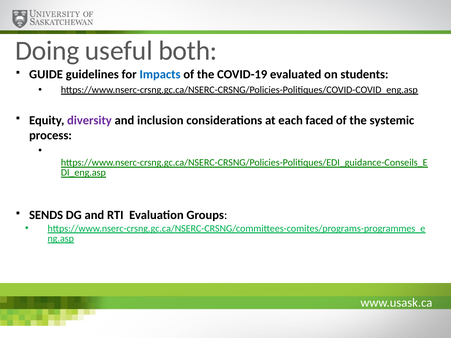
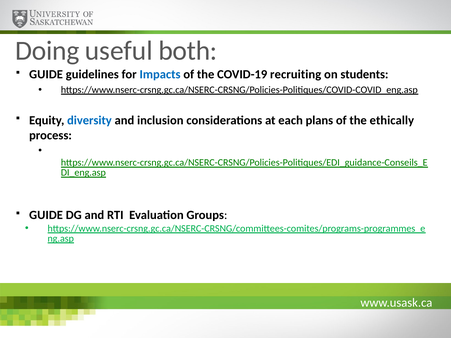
evaluated: evaluated -> recruiting
diversity colour: purple -> blue
faced: faced -> plans
systemic: systemic -> ethically
SENDS at (46, 215): SENDS -> GUIDE
